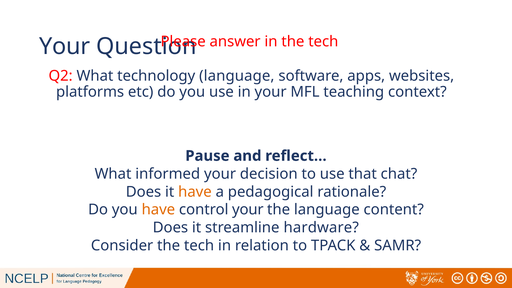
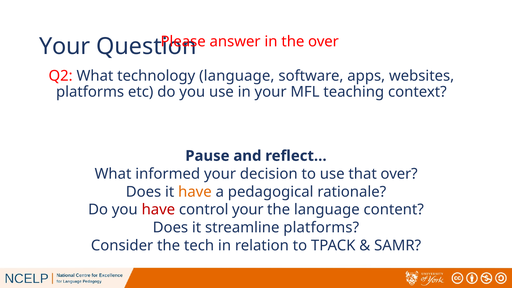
in the tech: tech -> over
that chat: chat -> over
have at (158, 210) colour: orange -> red
streamline hardware: hardware -> platforms
